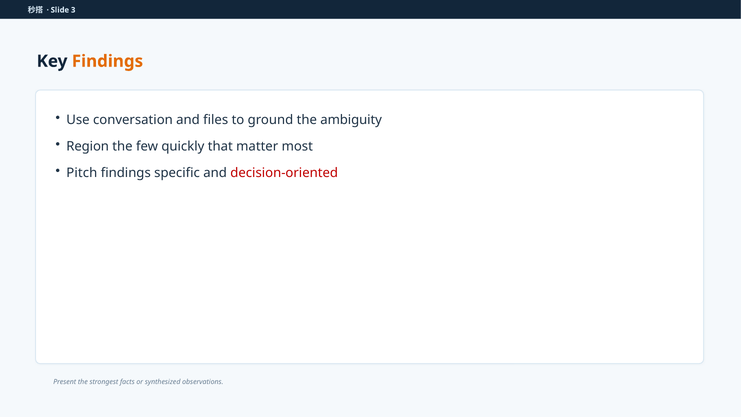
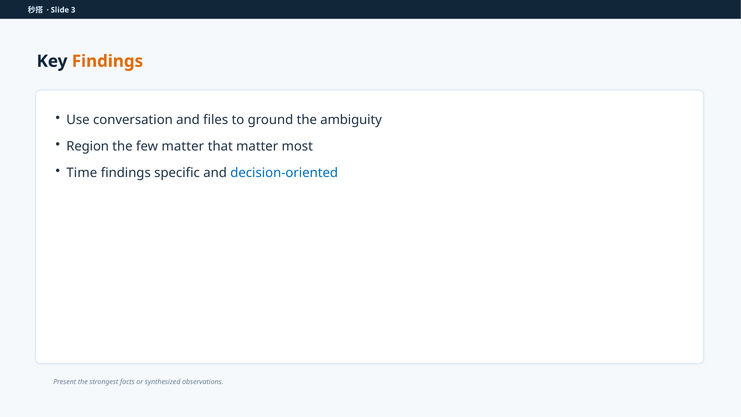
few quickly: quickly -> matter
Pitch: Pitch -> Time
decision-oriented colour: red -> blue
